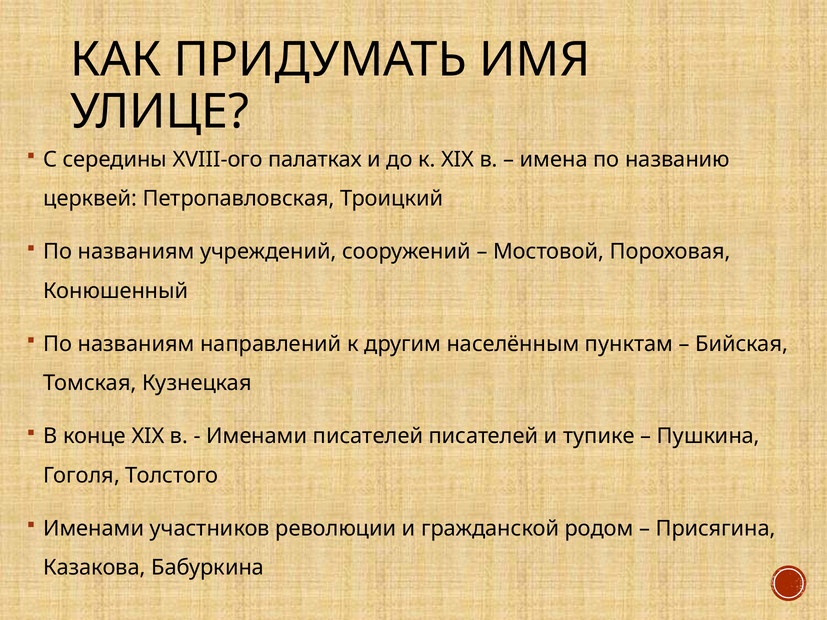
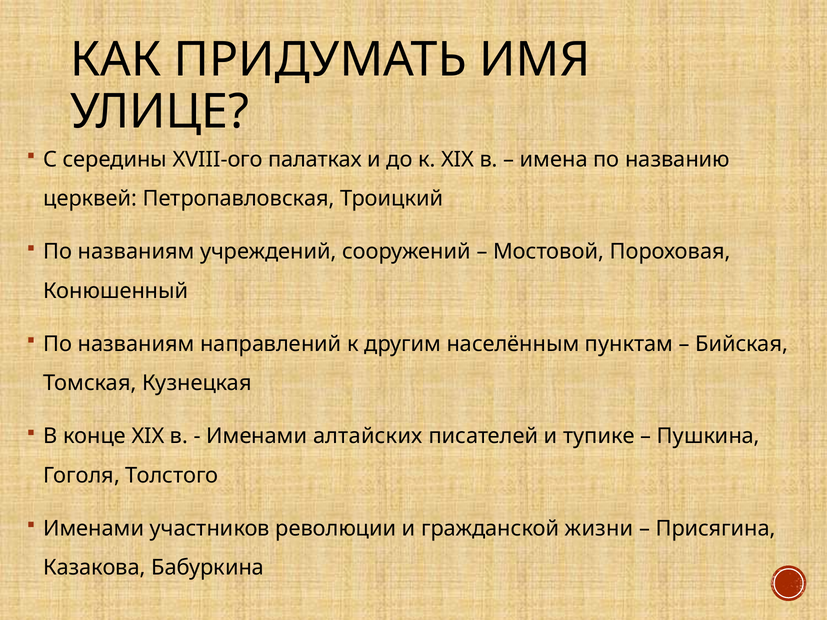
Именами писателей: писателей -> алтайских
родом: родом -> жизни
